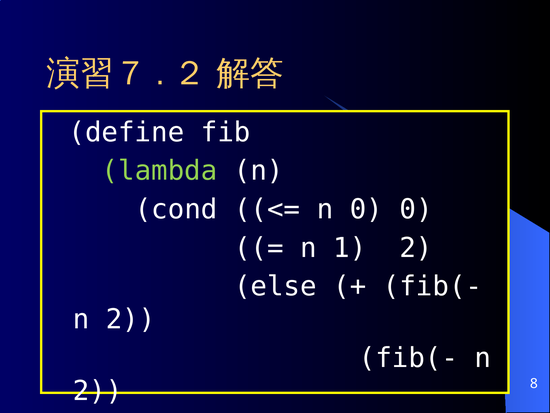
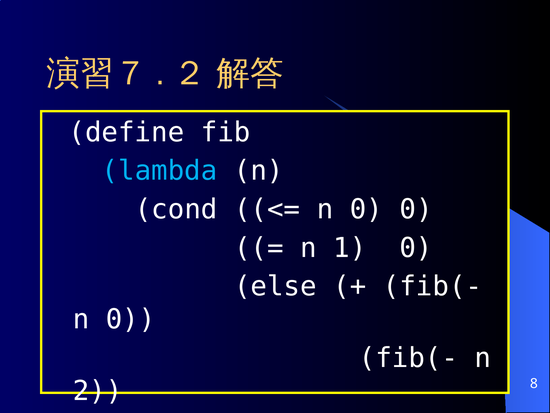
lambda colour: light green -> light blue
1 2: 2 -> 0
2 at (131, 319): 2 -> 0
